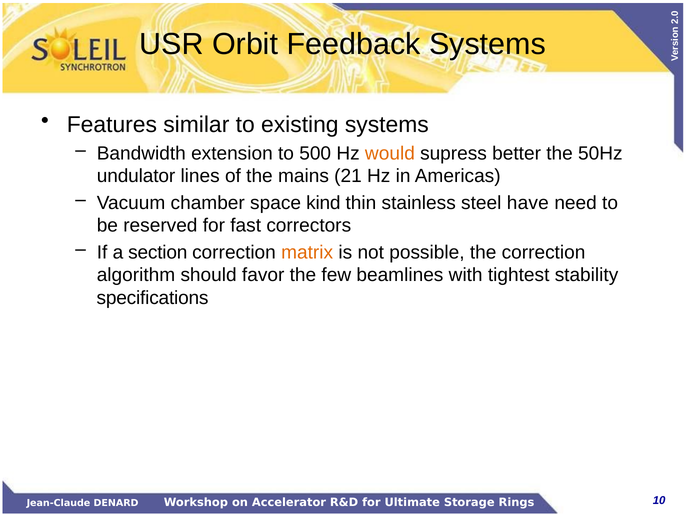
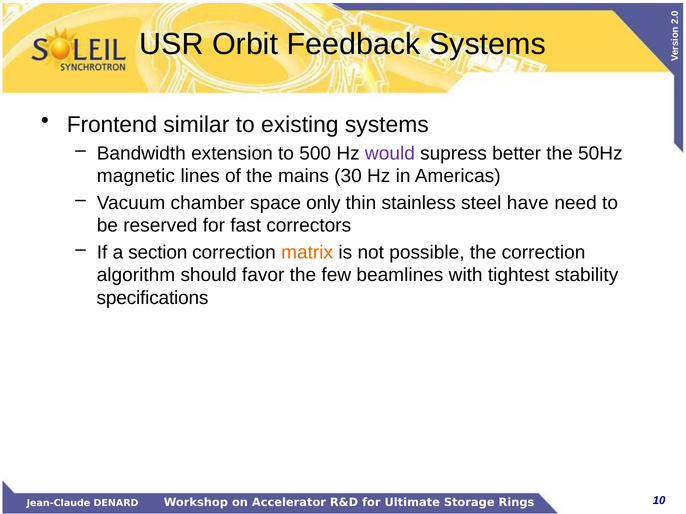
Features: Features -> Frontend
would colour: orange -> purple
undulator: undulator -> magnetic
21: 21 -> 30
kind: kind -> only
